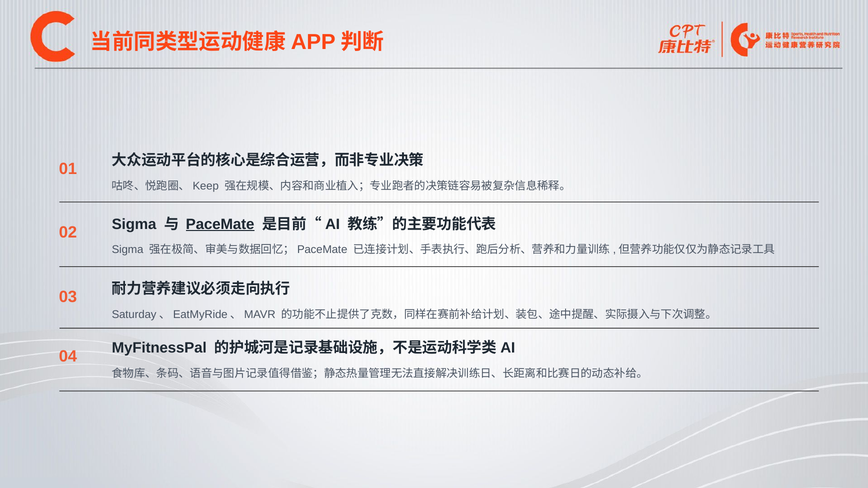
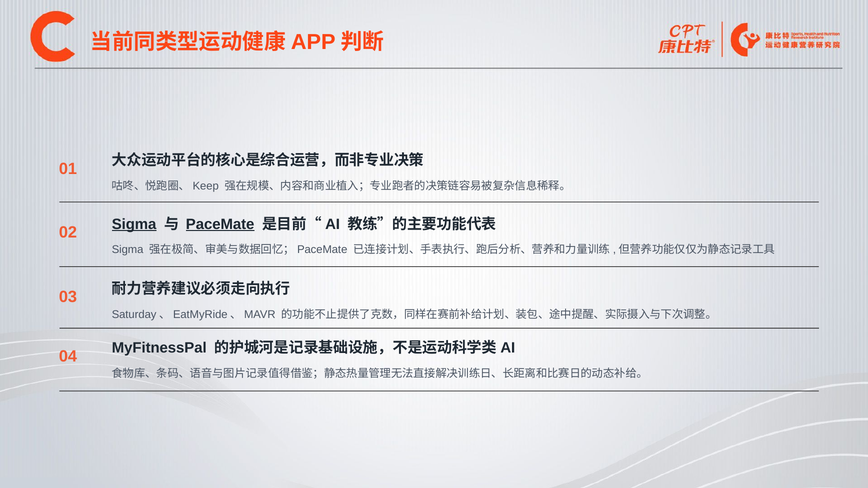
Sigma at (134, 224) underline: none -> present
